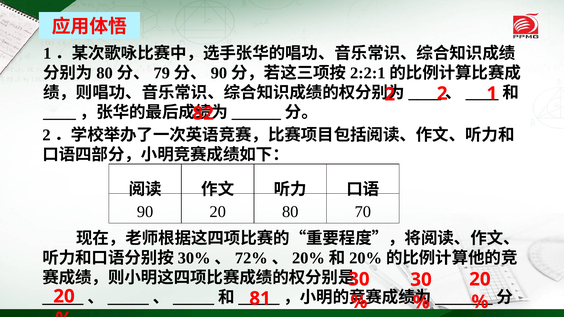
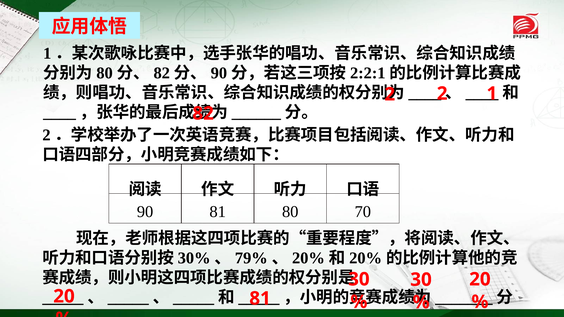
79 at (162, 73): 79 -> 82
90 20: 20 -> 81
72%: 72% -> 79%
